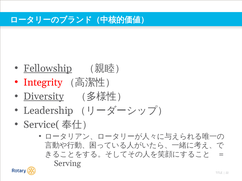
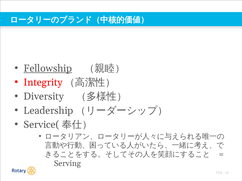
Diversity underline: present -> none
